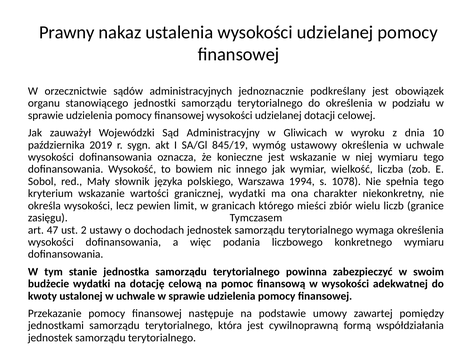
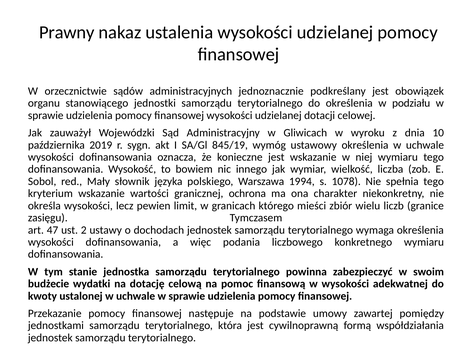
granicznej wydatki: wydatki -> ochrona
